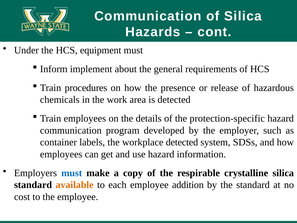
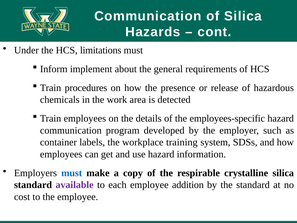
equipment: equipment -> limitations
protection-specific: protection-specific -> employees-specific
workplace detected: detected -> training
available colour: orange -> purple
